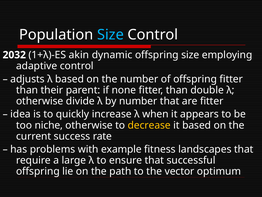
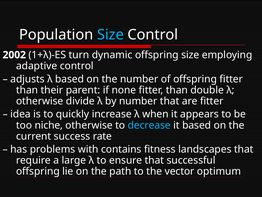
2032: 2032 -> 2002
akin: akin -> turn
decrease colour: yellow -> light blue
example: example -> contains
